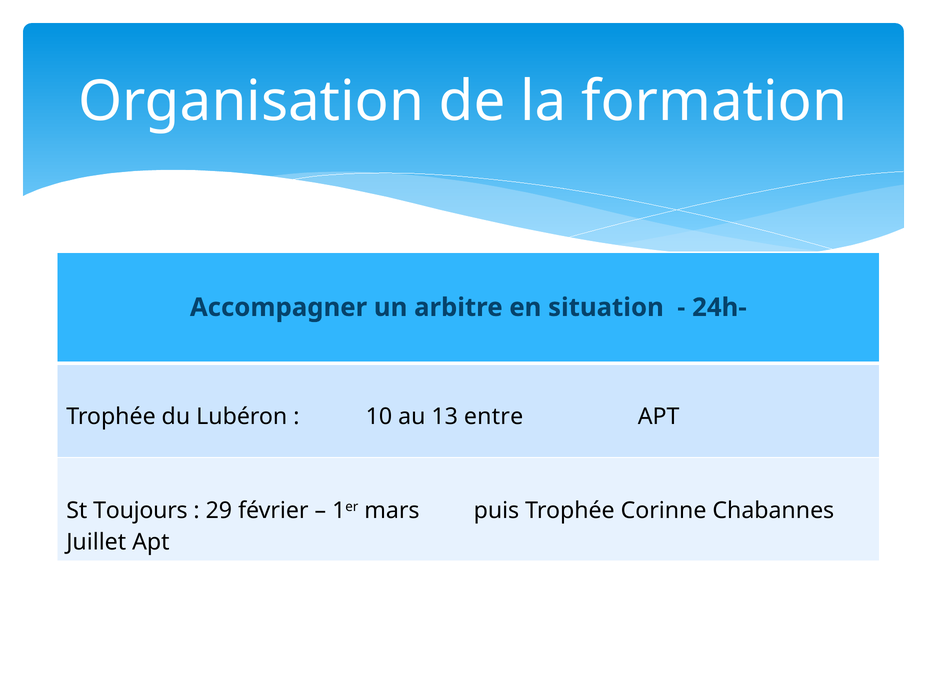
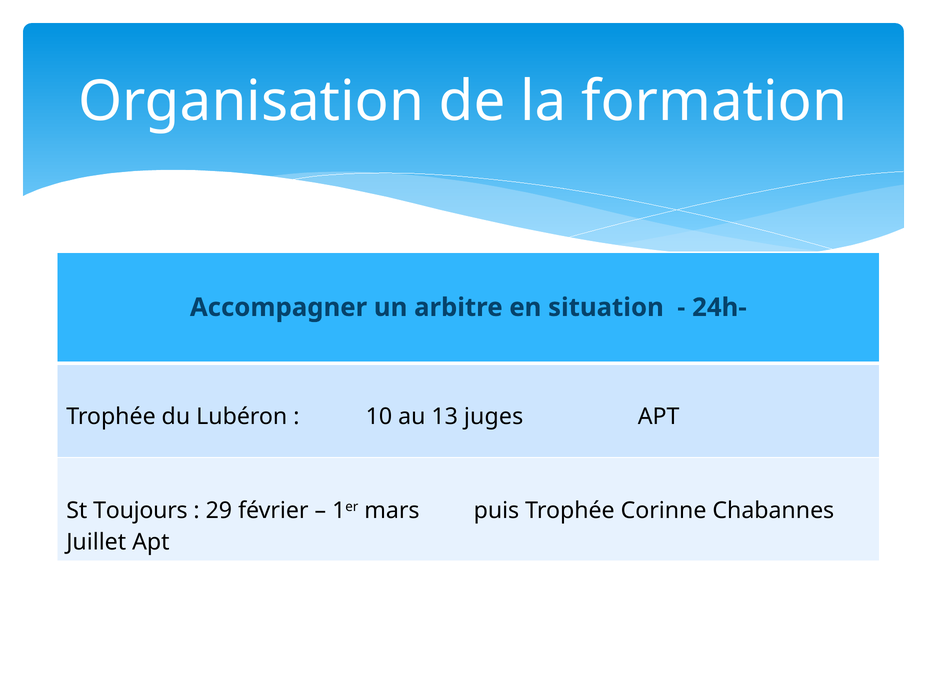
entre: entre -> juges
